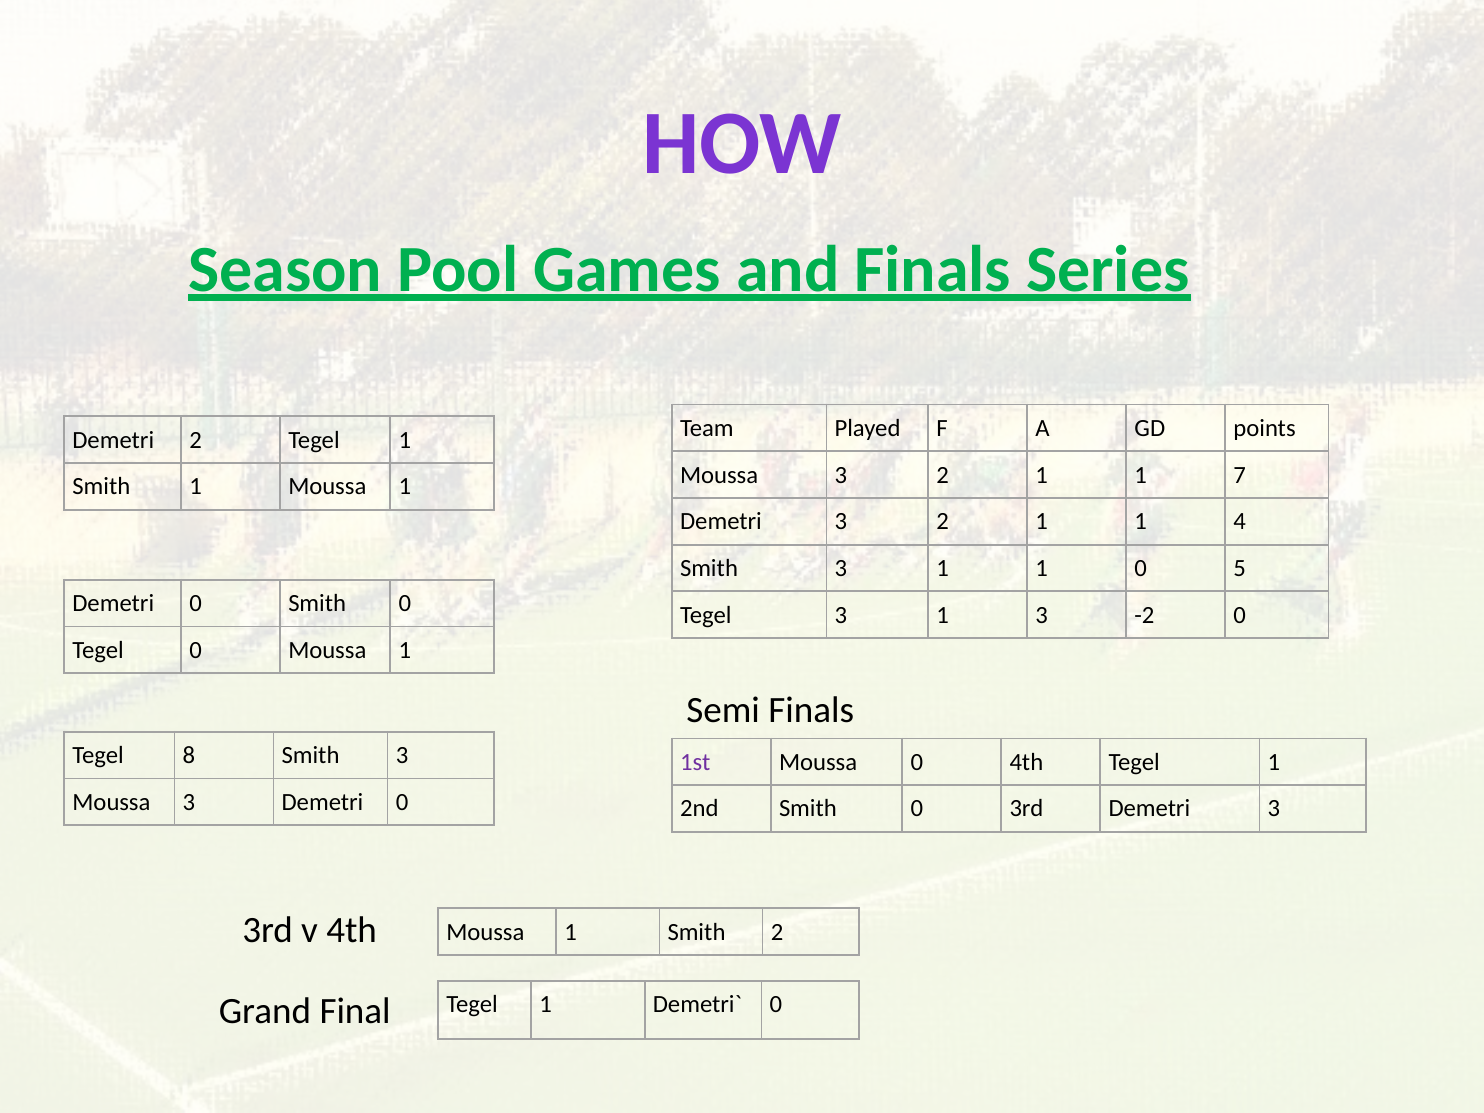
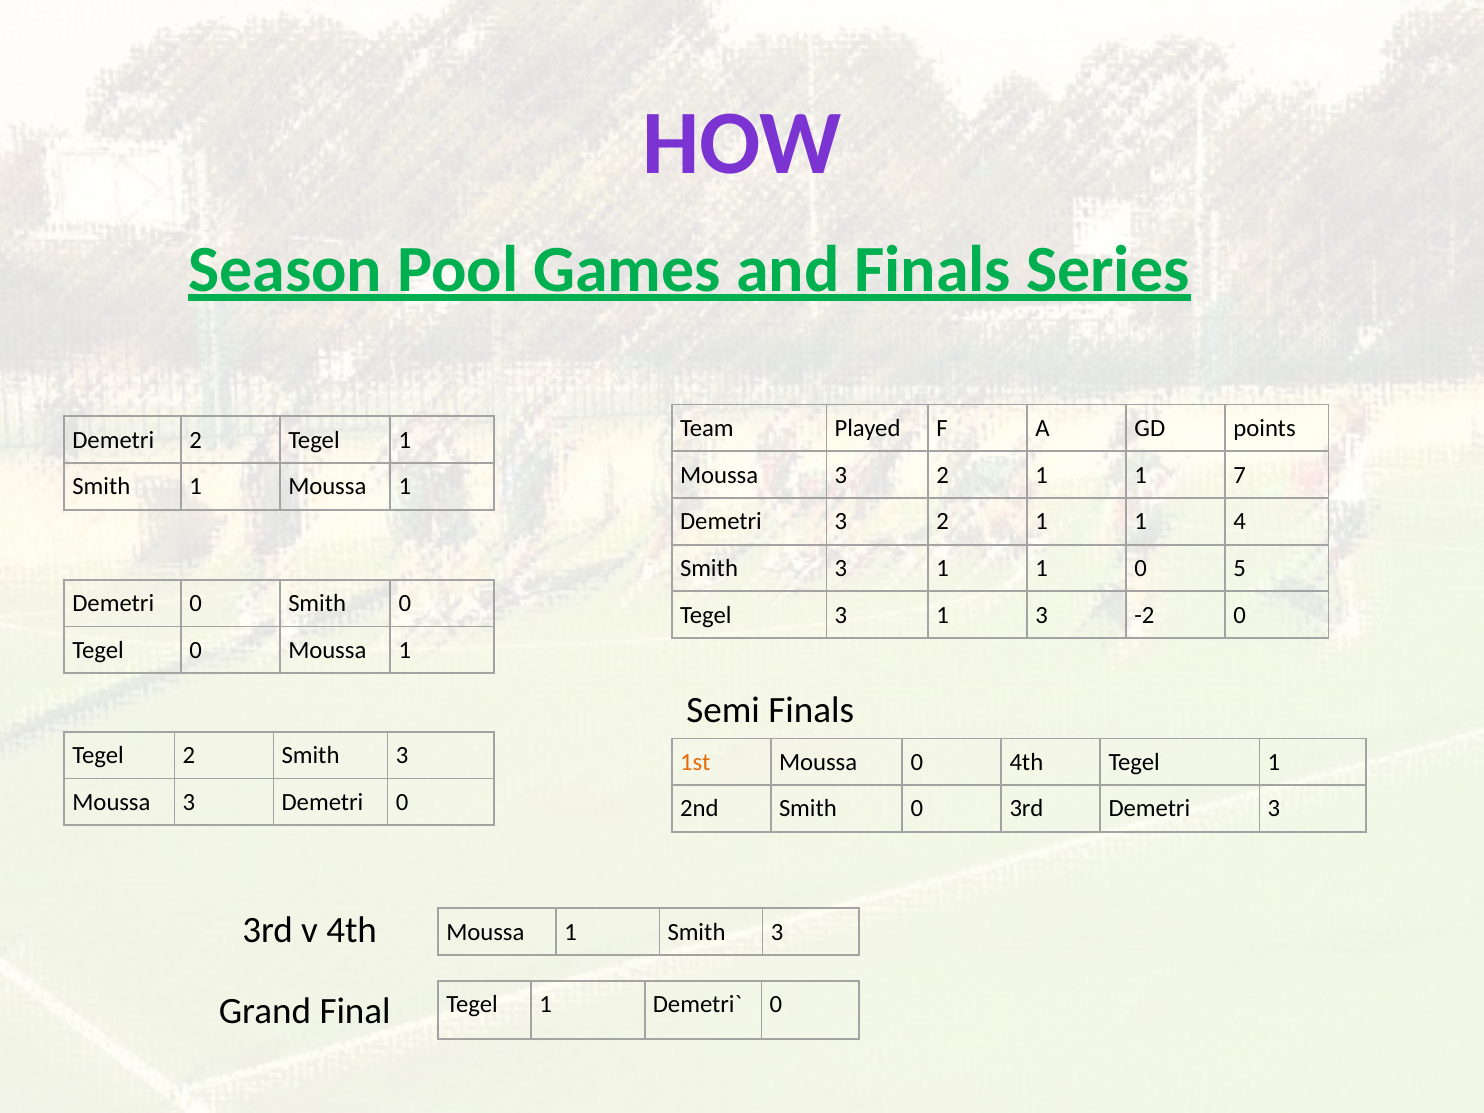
Tegel 8: 8 -> 2
1st colour: purple -> orange
1 Smith 2: 2 -> 3
